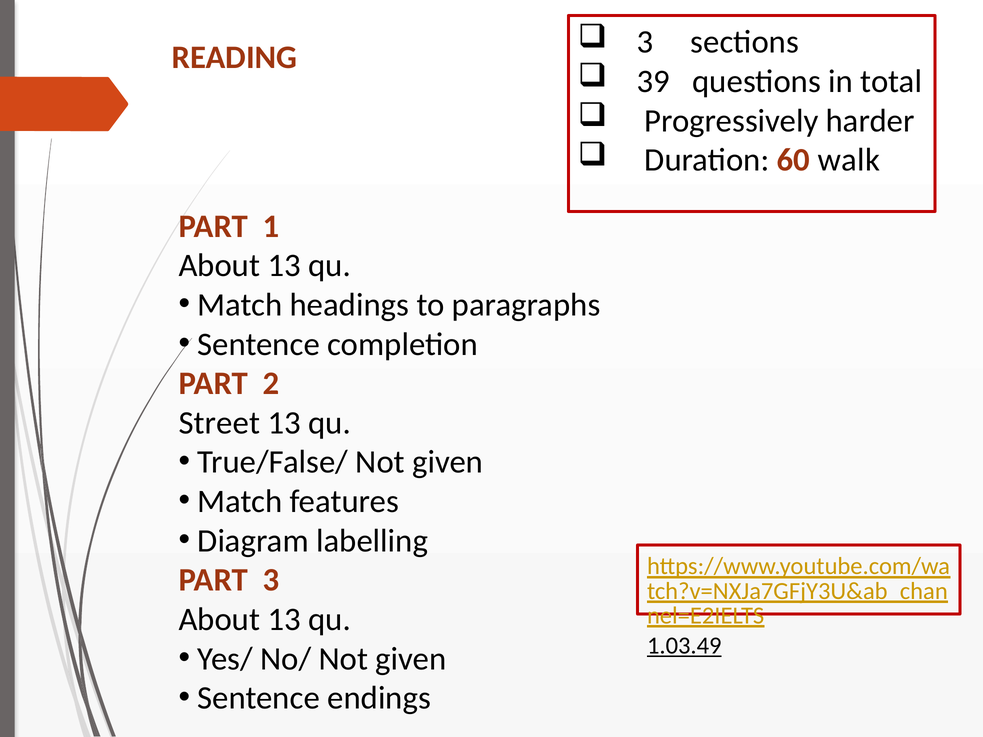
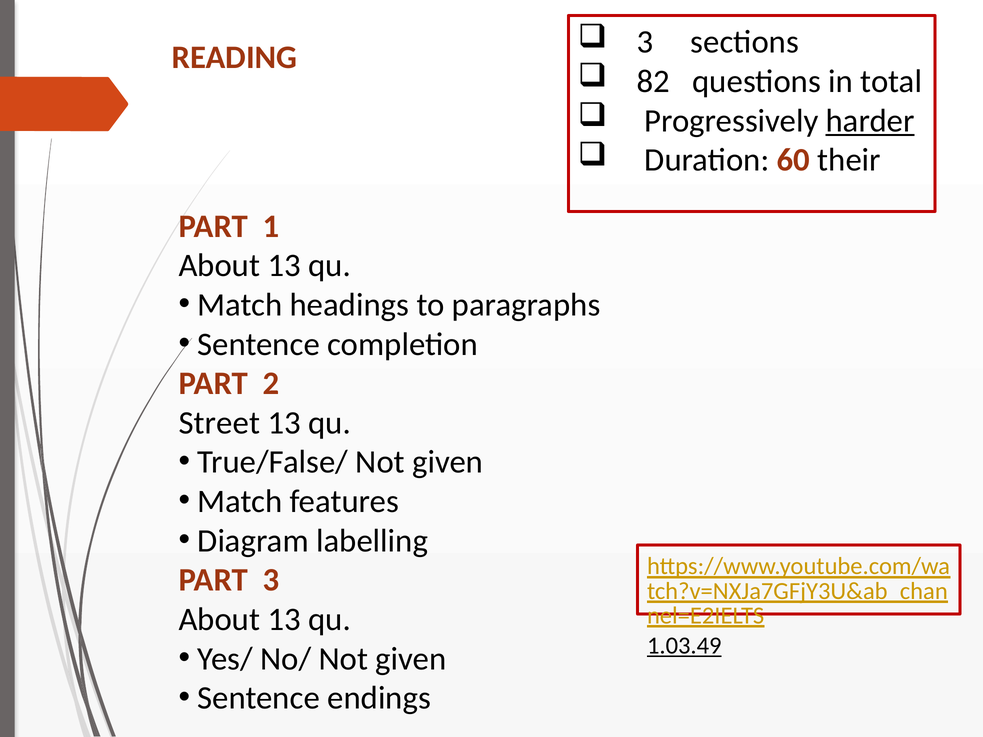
39: 39 -> 82
harder underline: none -> present
walk: walk -> their
